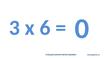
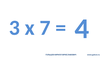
6: 6 -> 7
0: 0 -> 4
